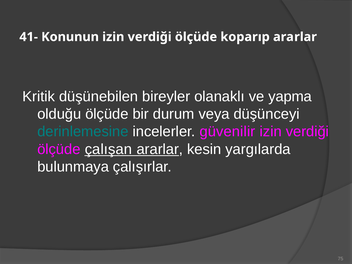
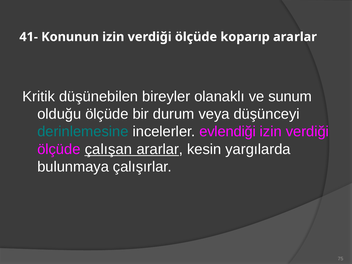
yapma: yapma -> sunum
güvenilir: güvenilir -> evlendiği
